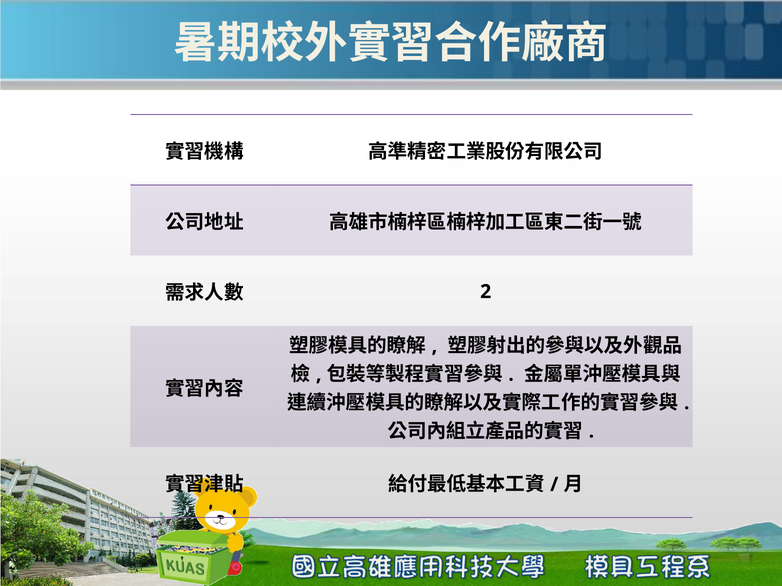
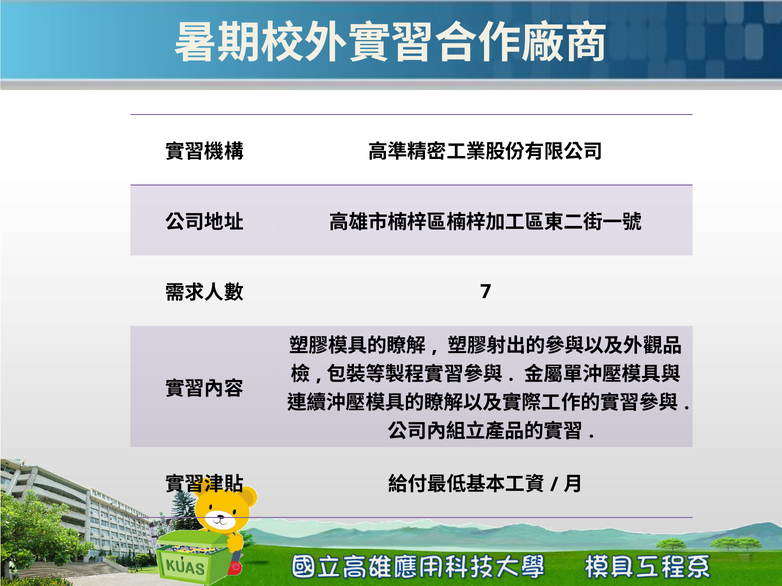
2: 2 -> 7
